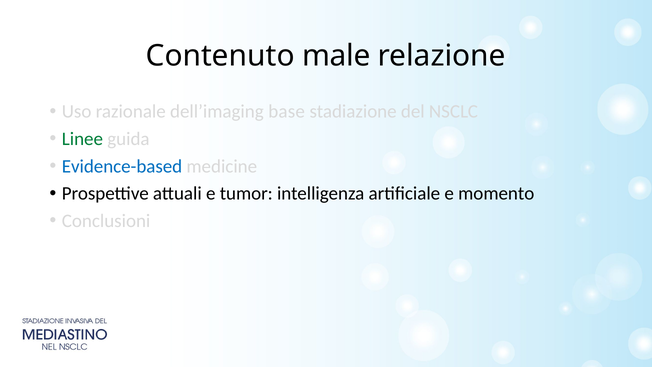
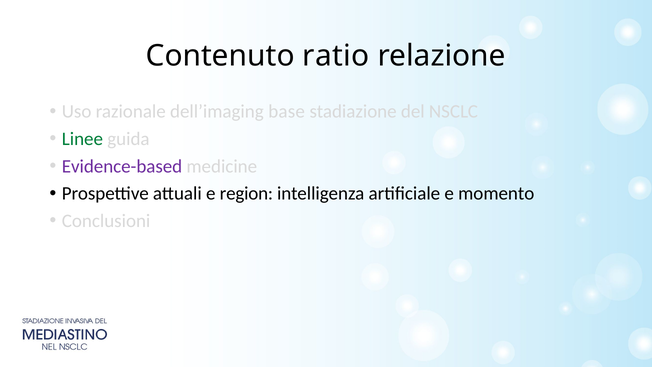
male: male -> ratio
Evidence-based colour: blue -> purple
tumor: tumor -> region
